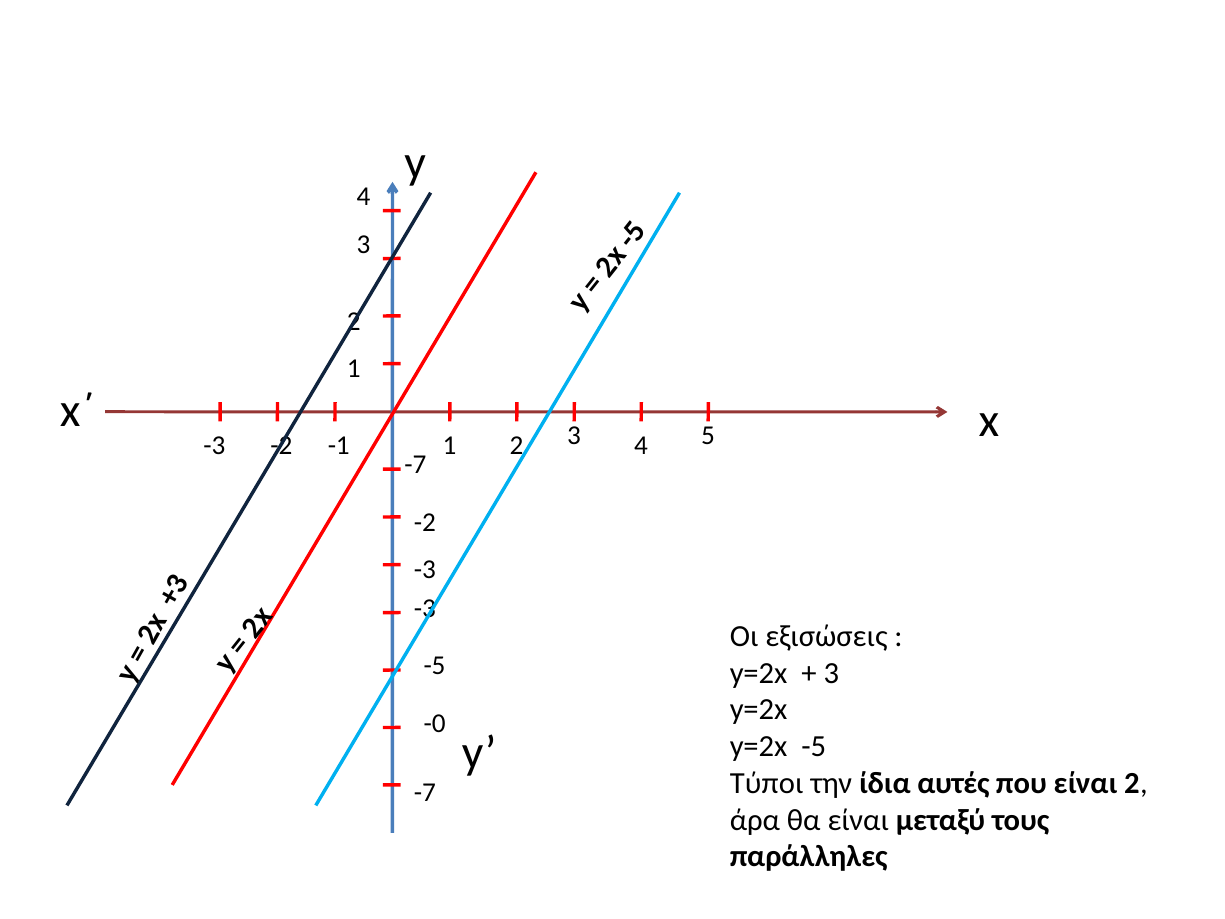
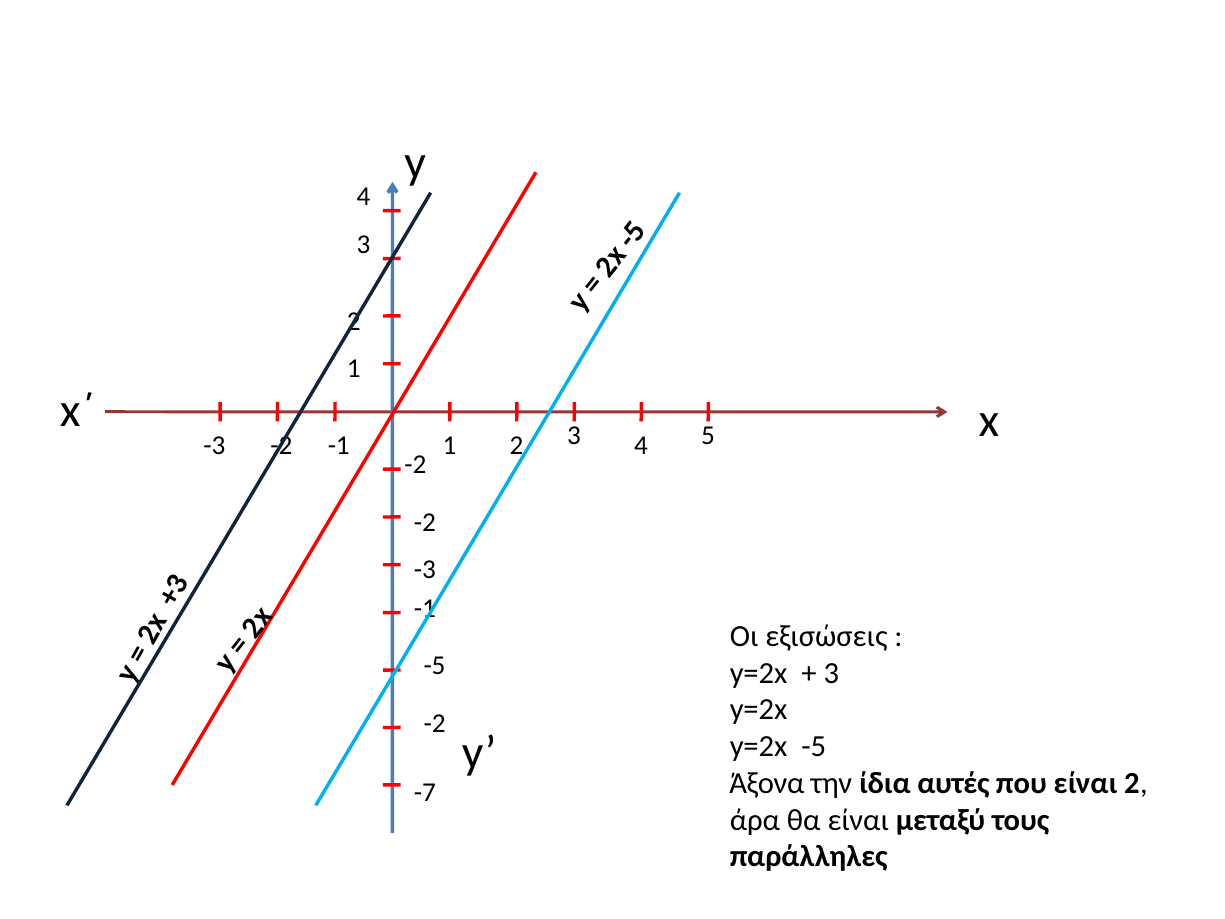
-7 at (415, 464): -7 -> -2
-3 at (425, 608): -3 -> -1
-0 at (435, 723): -0 -> -2
Τύποι: Τύποι -> Άξονα
